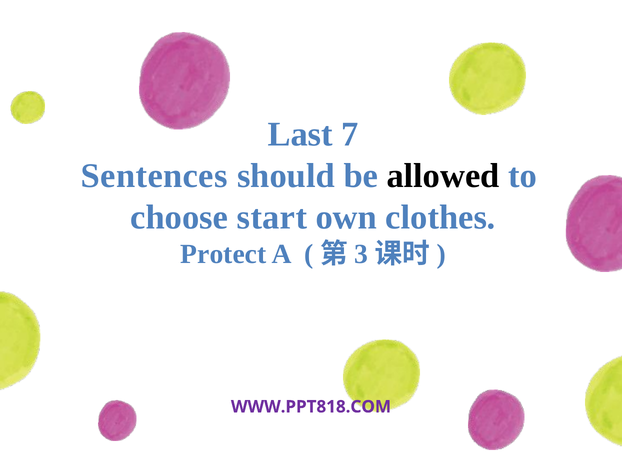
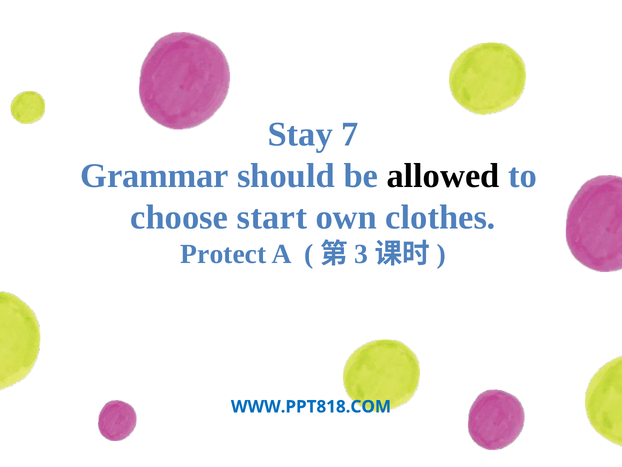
Last: Last -> Stay
Sentences: Sentences -> Grammar
WWW.PPT818.COM colour: purple -> blue
